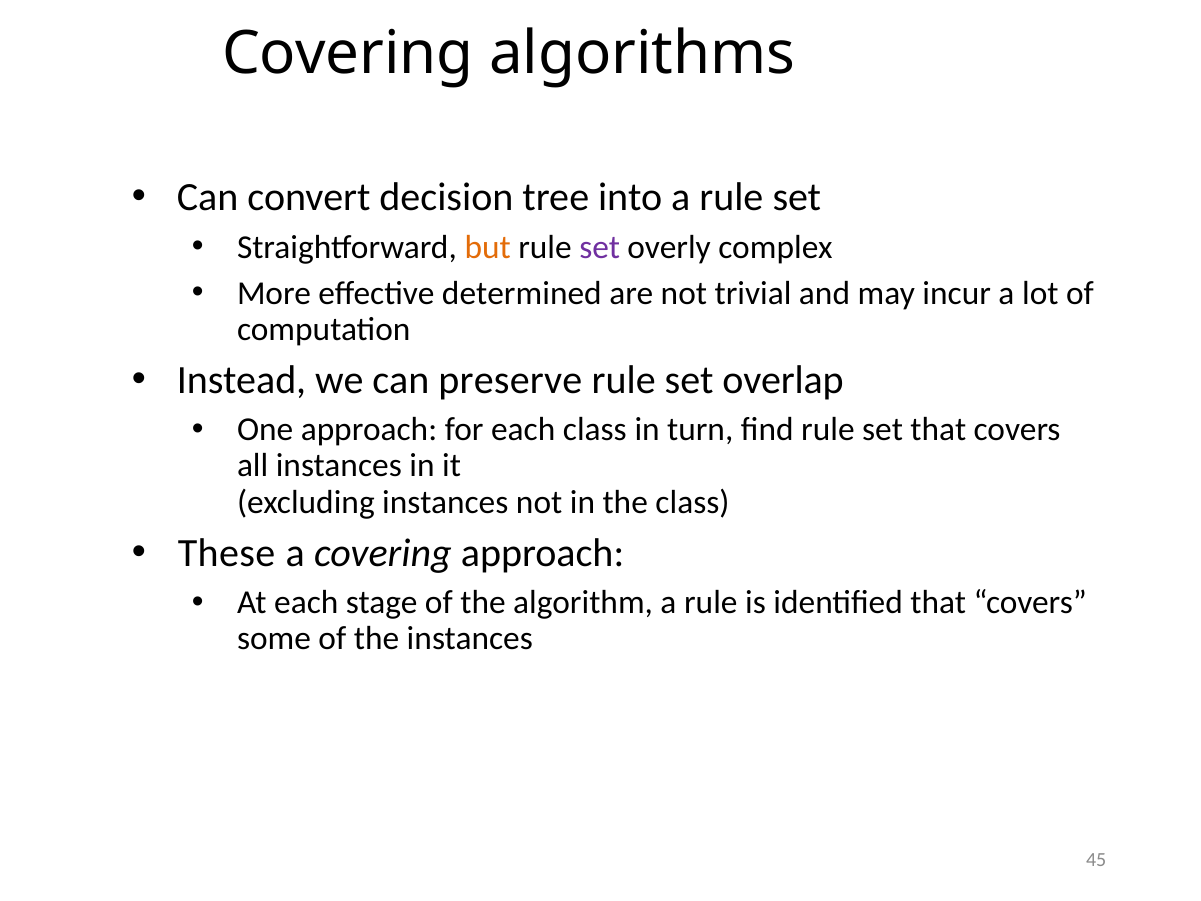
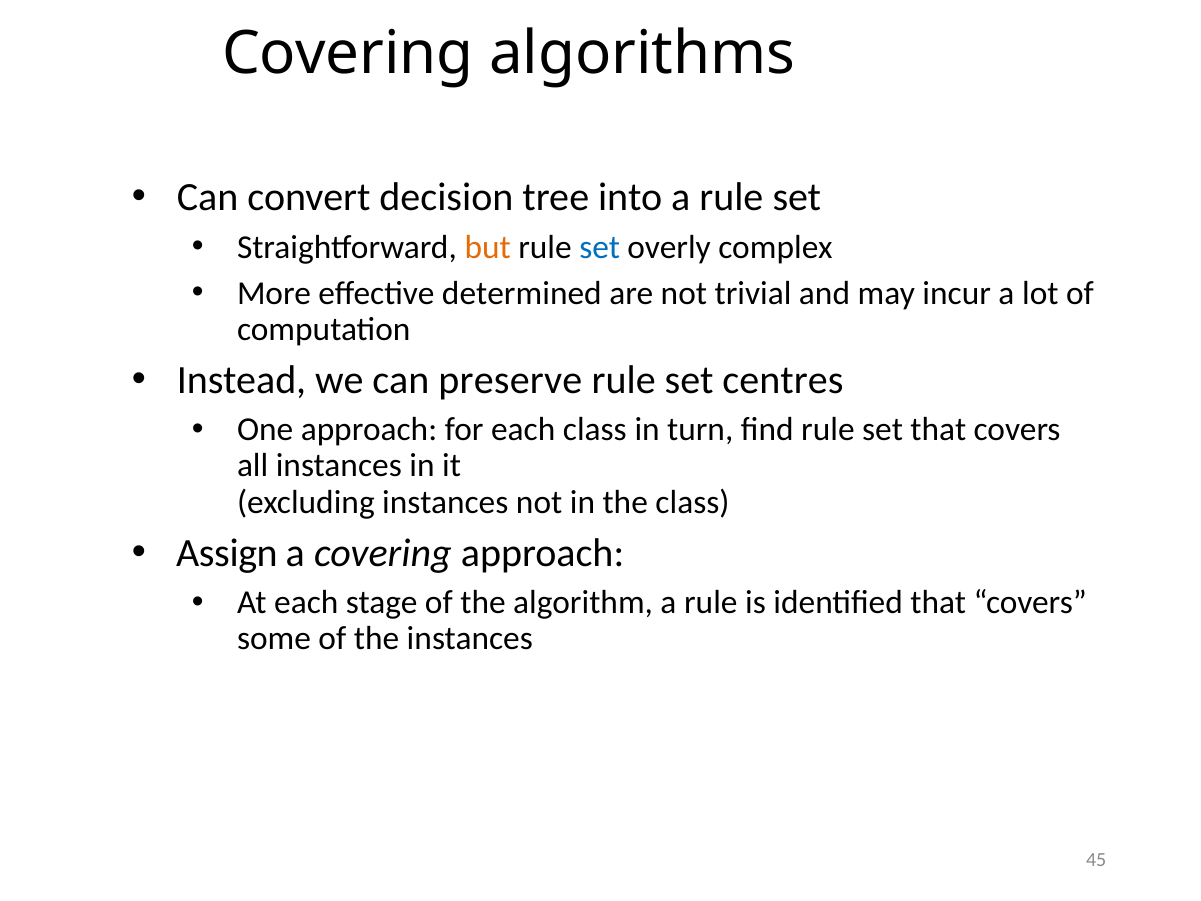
set at (600, 247) colour: purple -> blue
overlap: overlap -> centres
These: These -> Assign
